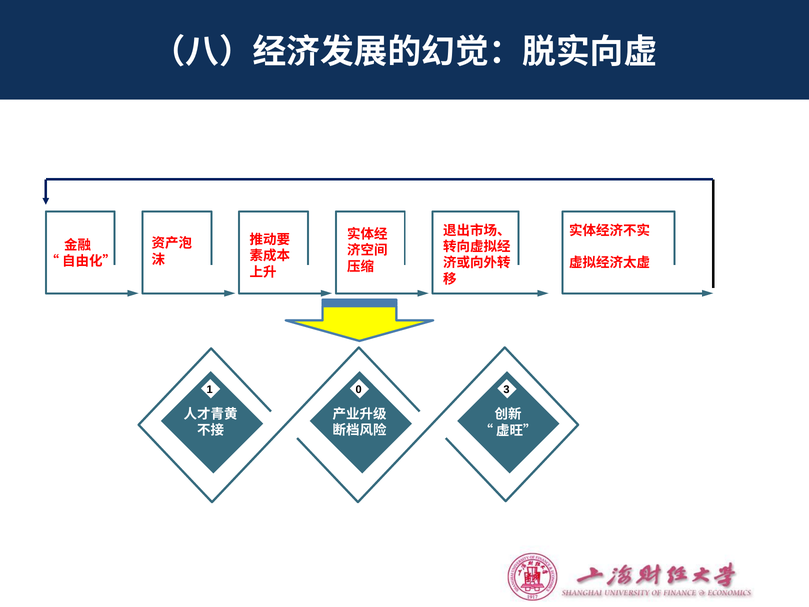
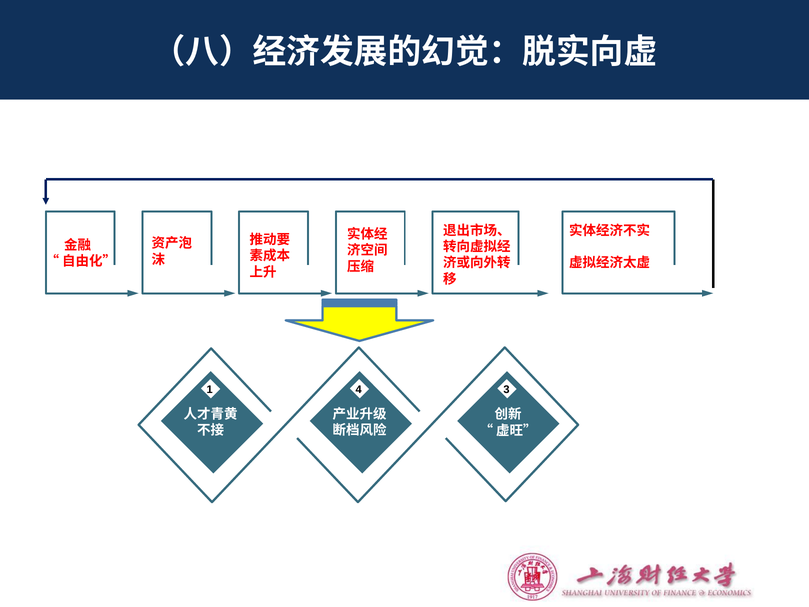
0: 0 -> 4
